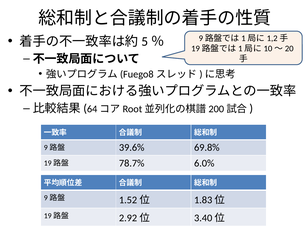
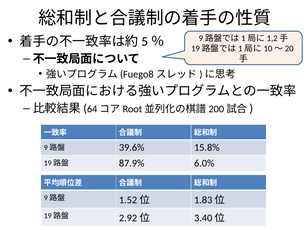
69.8%: 69.8% -> 15.8%
78.7%: 78.7% -> 87.9%
